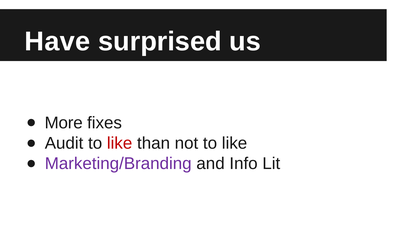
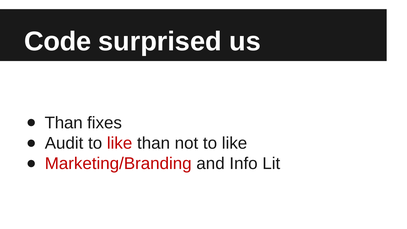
Have: Have -> Code
More at (64, 123): More -> Than
Marketing/Branding colour: purple -> red
